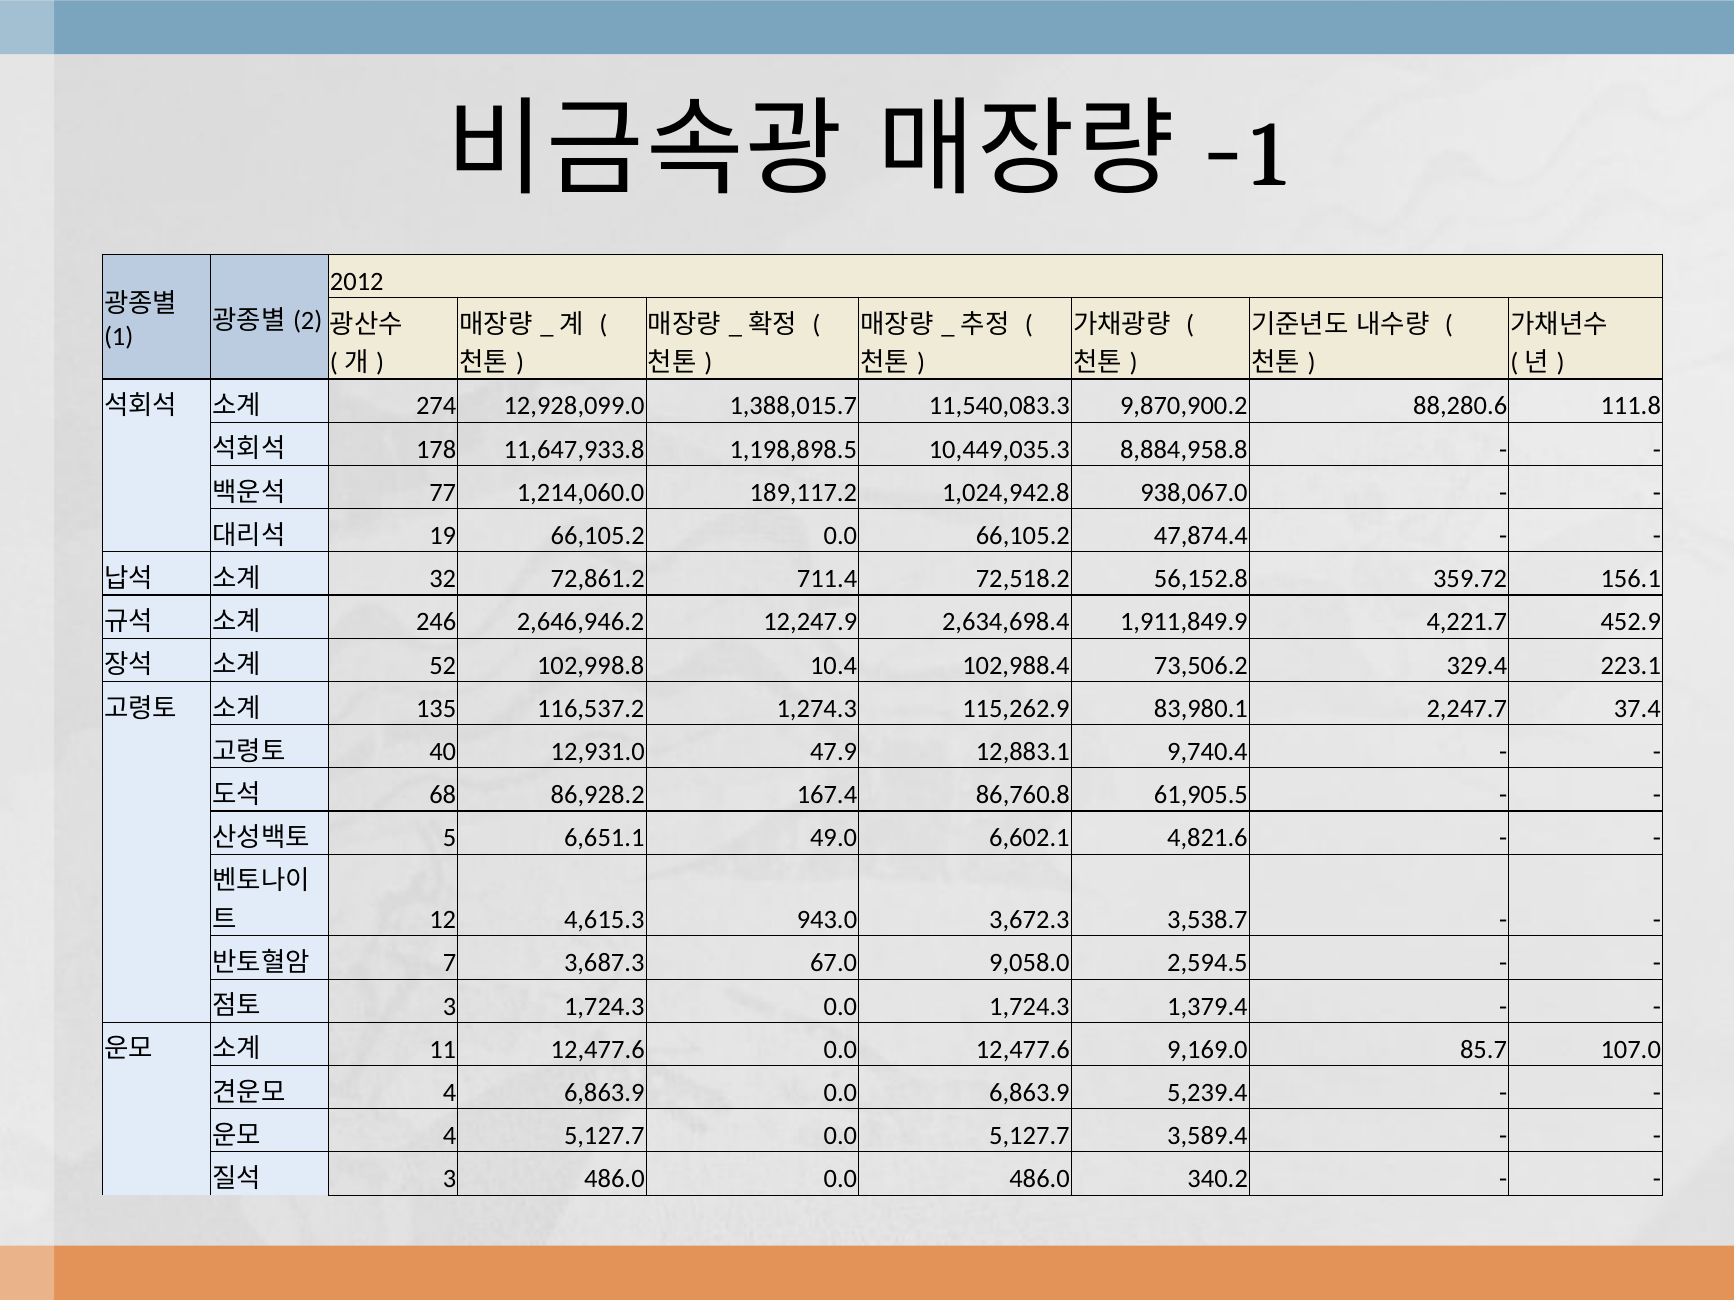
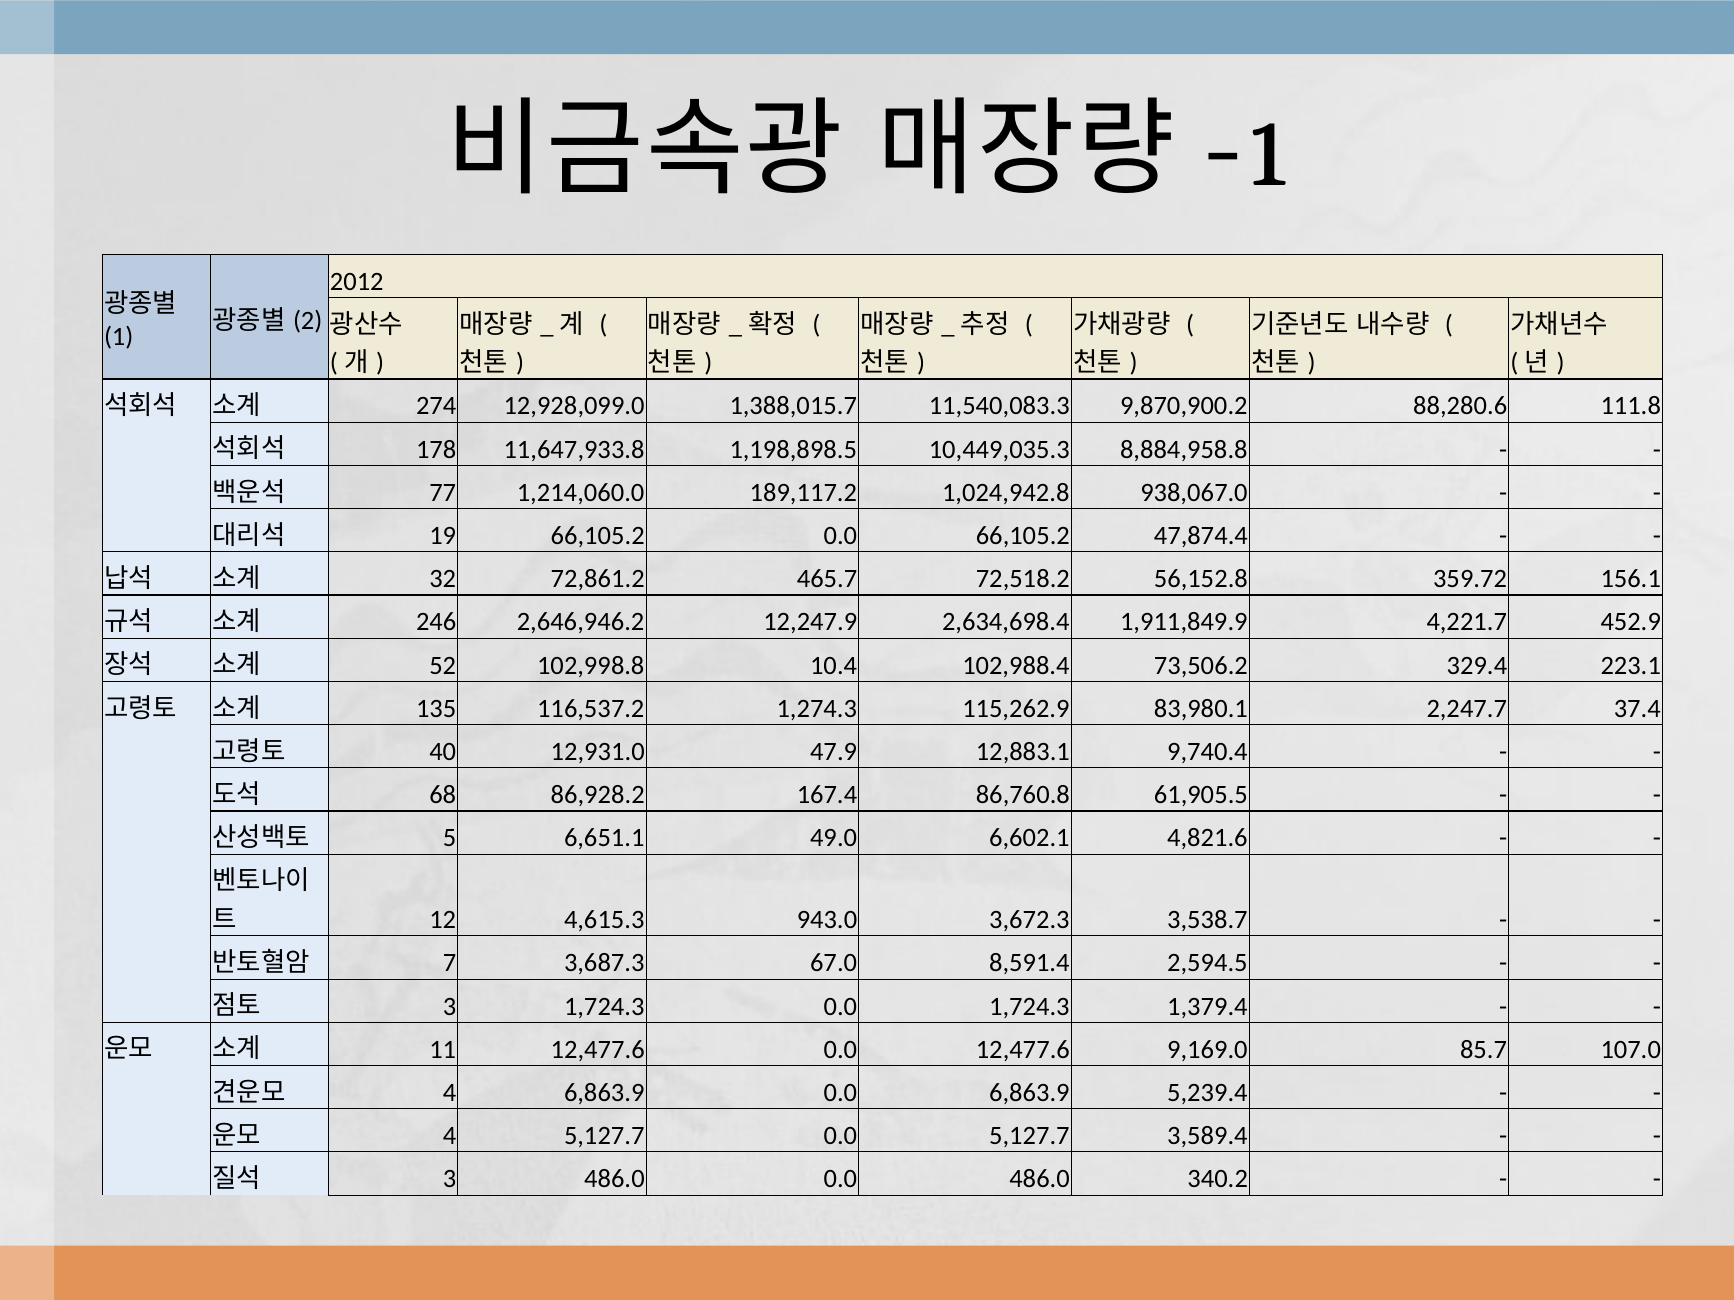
711.4: 711.4 -> 465.7
9,058.0: 9,058.0 -> 8,591.4
